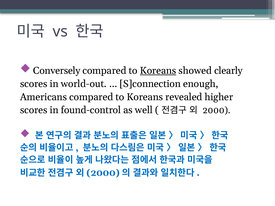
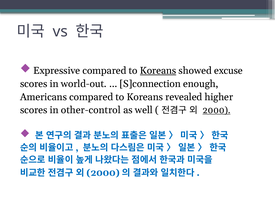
Conversely: Conversely -> Expressive
clearly: clearly -> excuse
found-control: found-control -> other-control
2000 underline: none -> present
